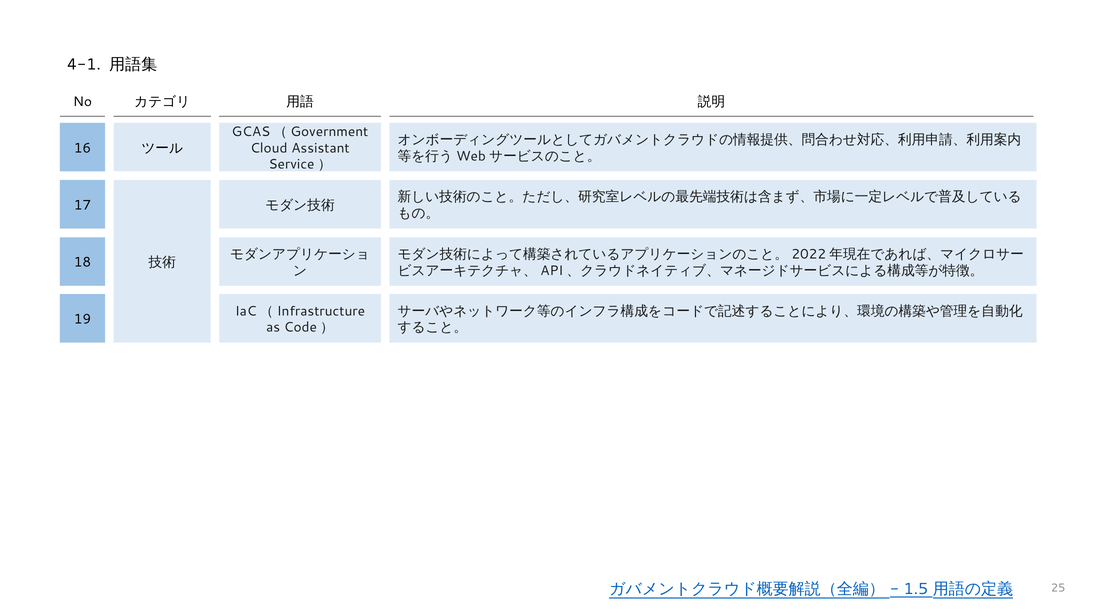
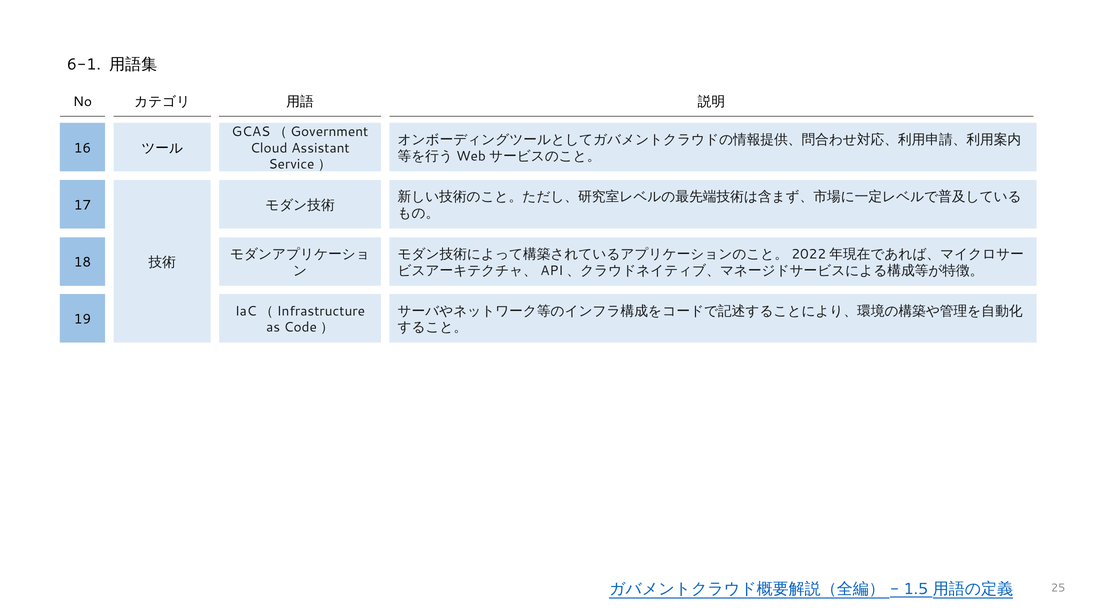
4-1: 4-1 -> 6-1
